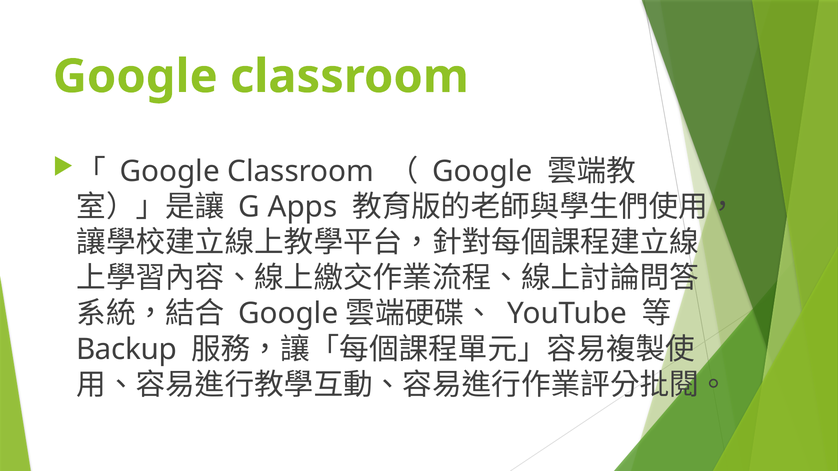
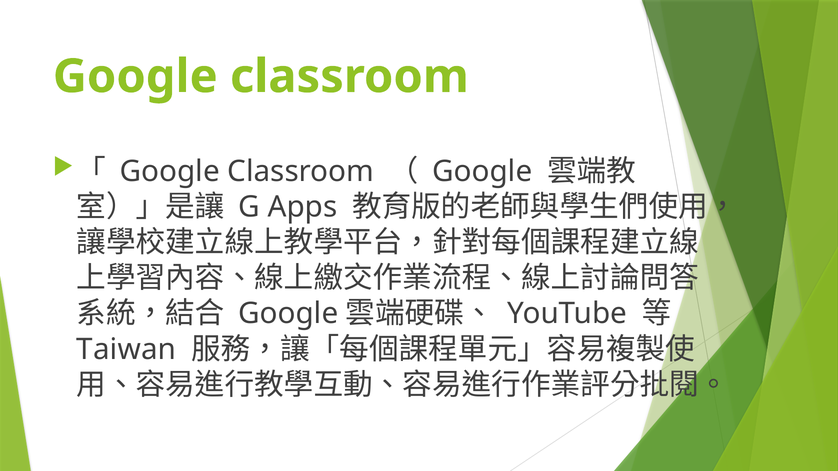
Backup: Backup -> Taiwan
